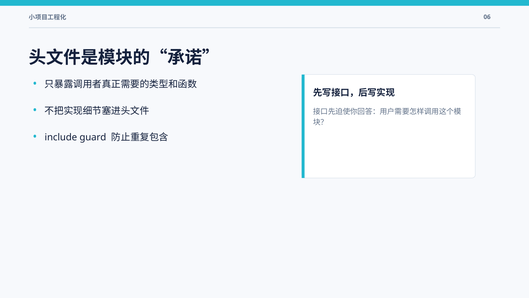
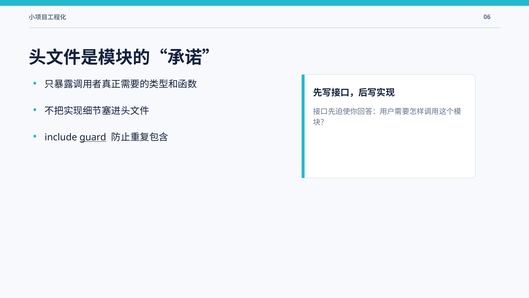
guard underline: none -> present
